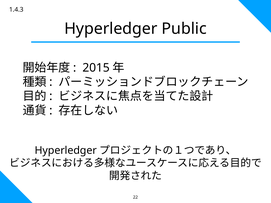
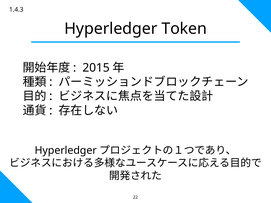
Public: Public -> Token
